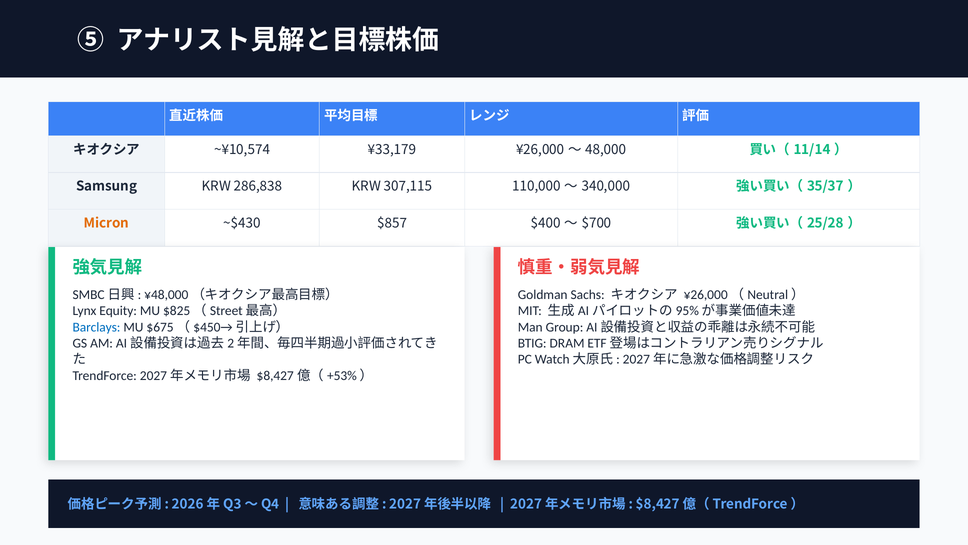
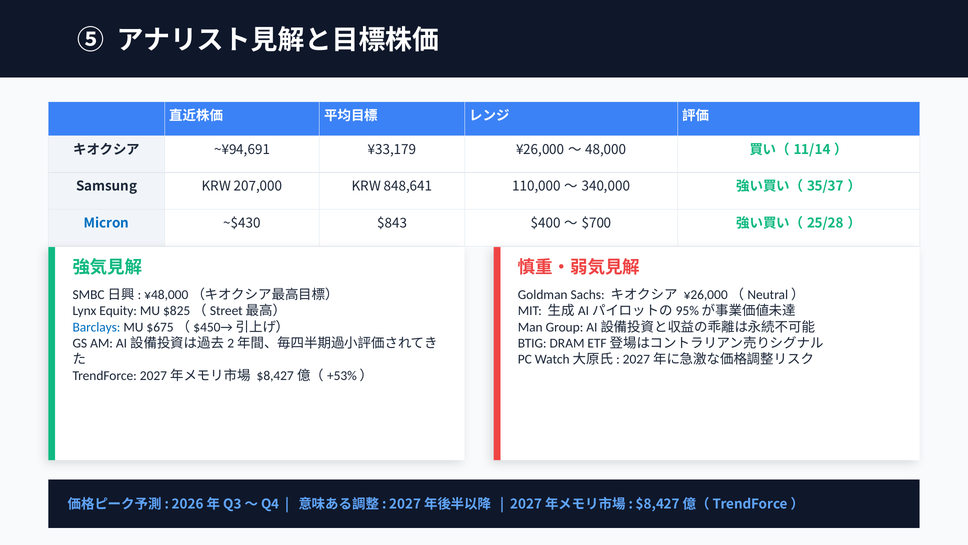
~¥10,574: ~¥10,574 -> ~¥94,691
286,838: 286,838 -> 207,000
307,115: 307,115 -> 848,641
Micron colour: orange -> blue
$857: $857 -> $843
